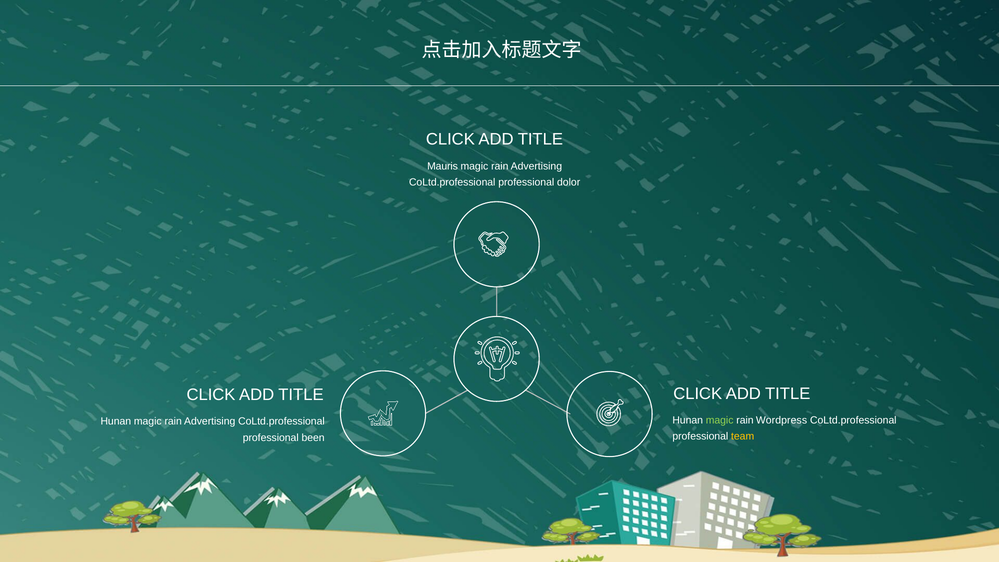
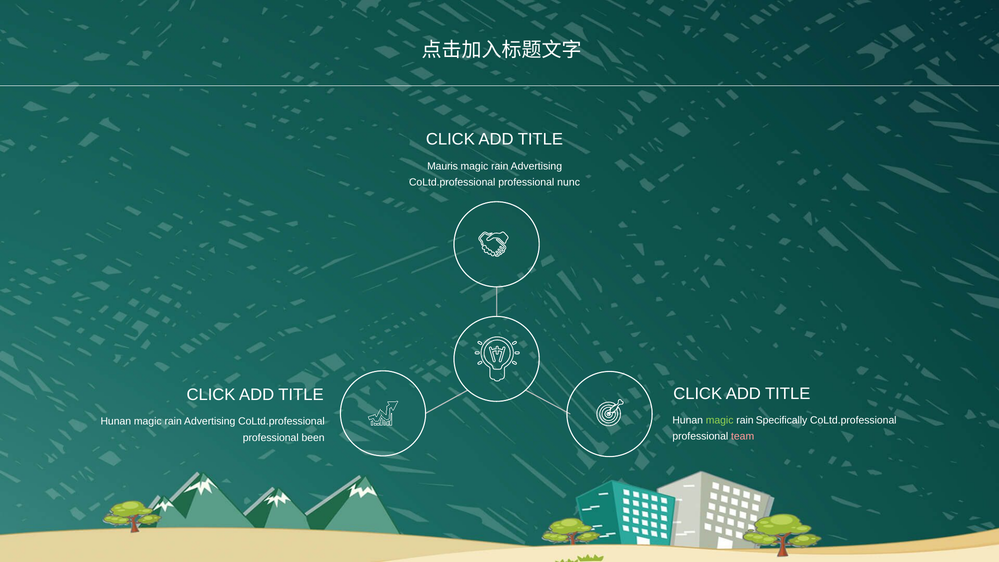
dolor: dolor -> nunc
Wordpress: Wordpress -> Specifically
team colour: yellow -> pink
